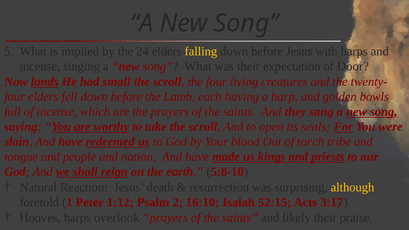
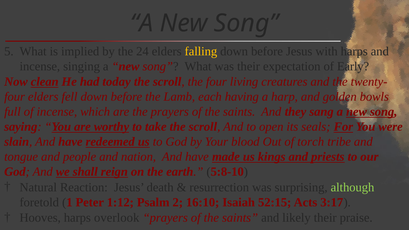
Door: Door -> Early
lands: lands -> clean
small: small -> today
although colour: yellow -> light green
